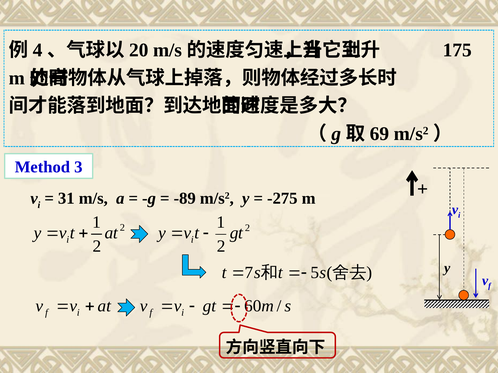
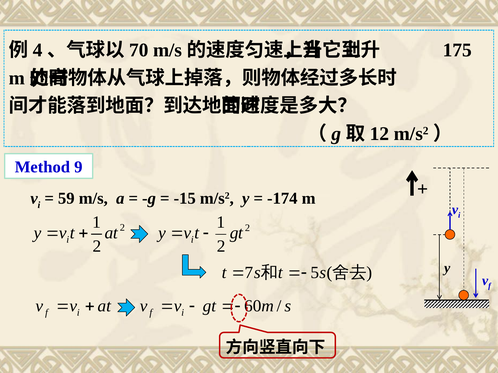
20: 20 -> 70
69: 69 -> 12
3: 3 -> 9
31: 31 -> 59
-89: -89 -> -15
-275: -275 -> -174
